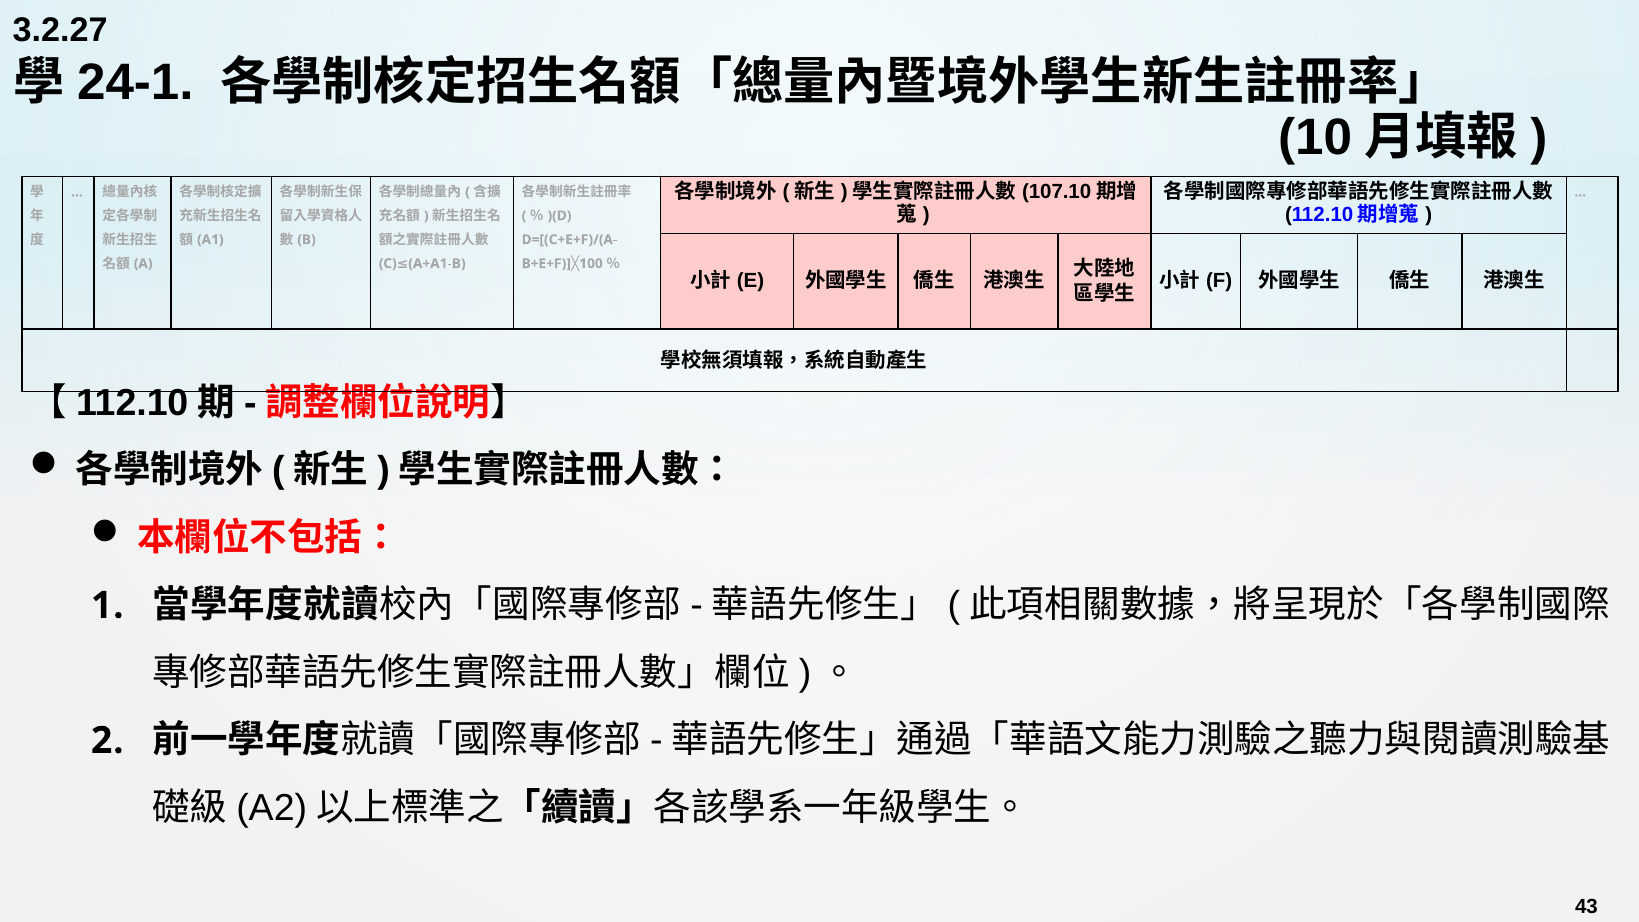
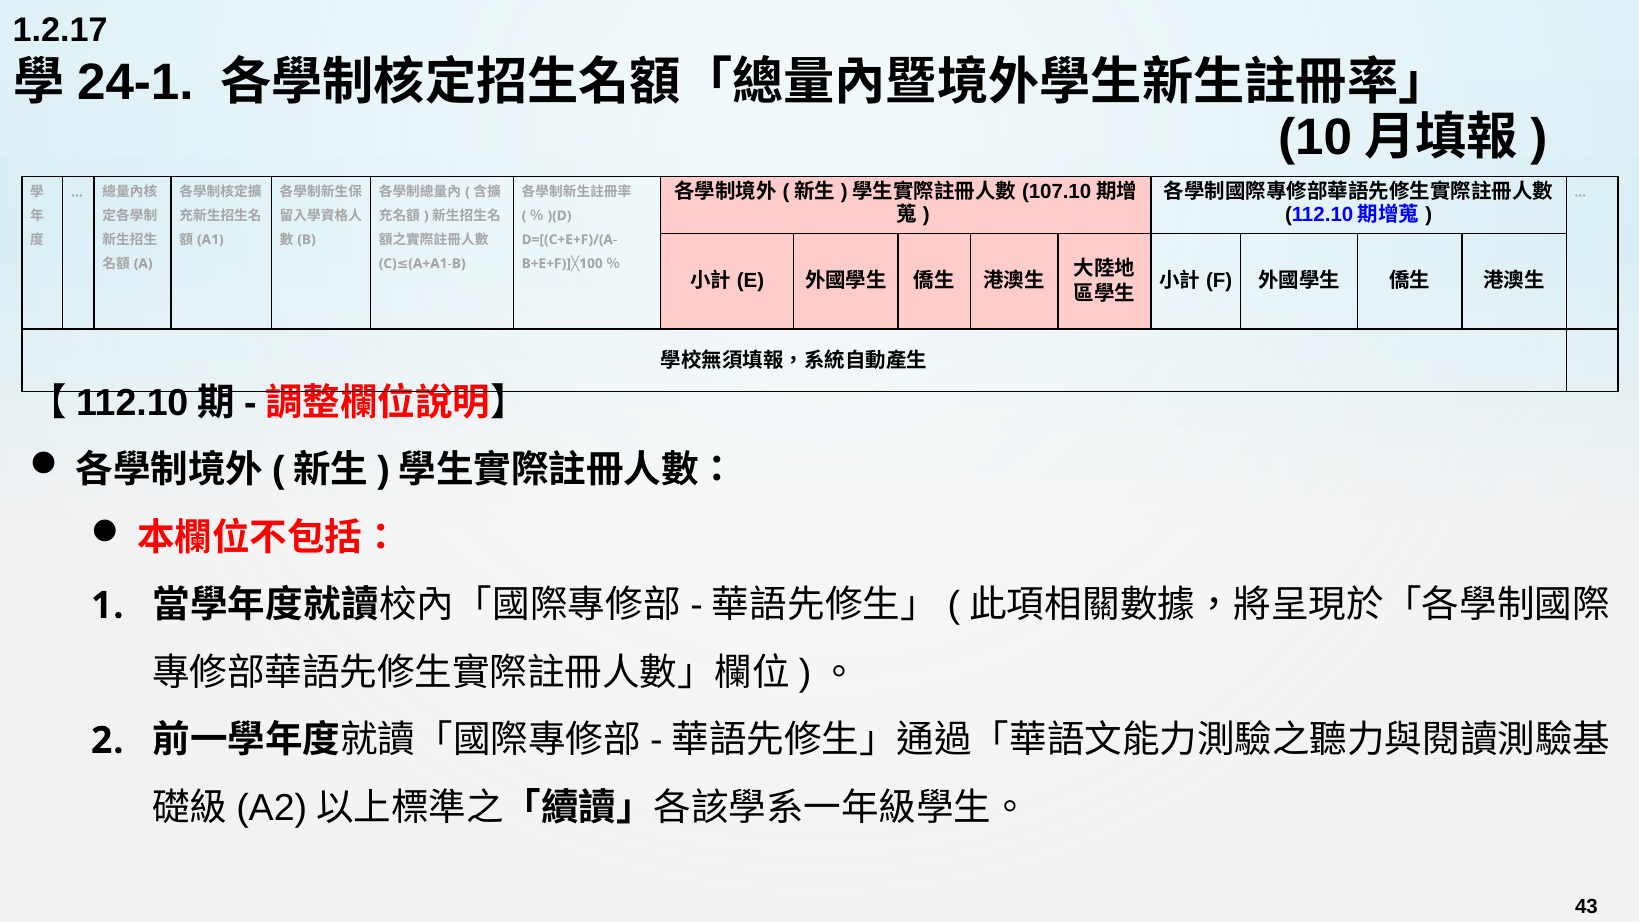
3.2.27: 3.2.27 -> 1.2.17
